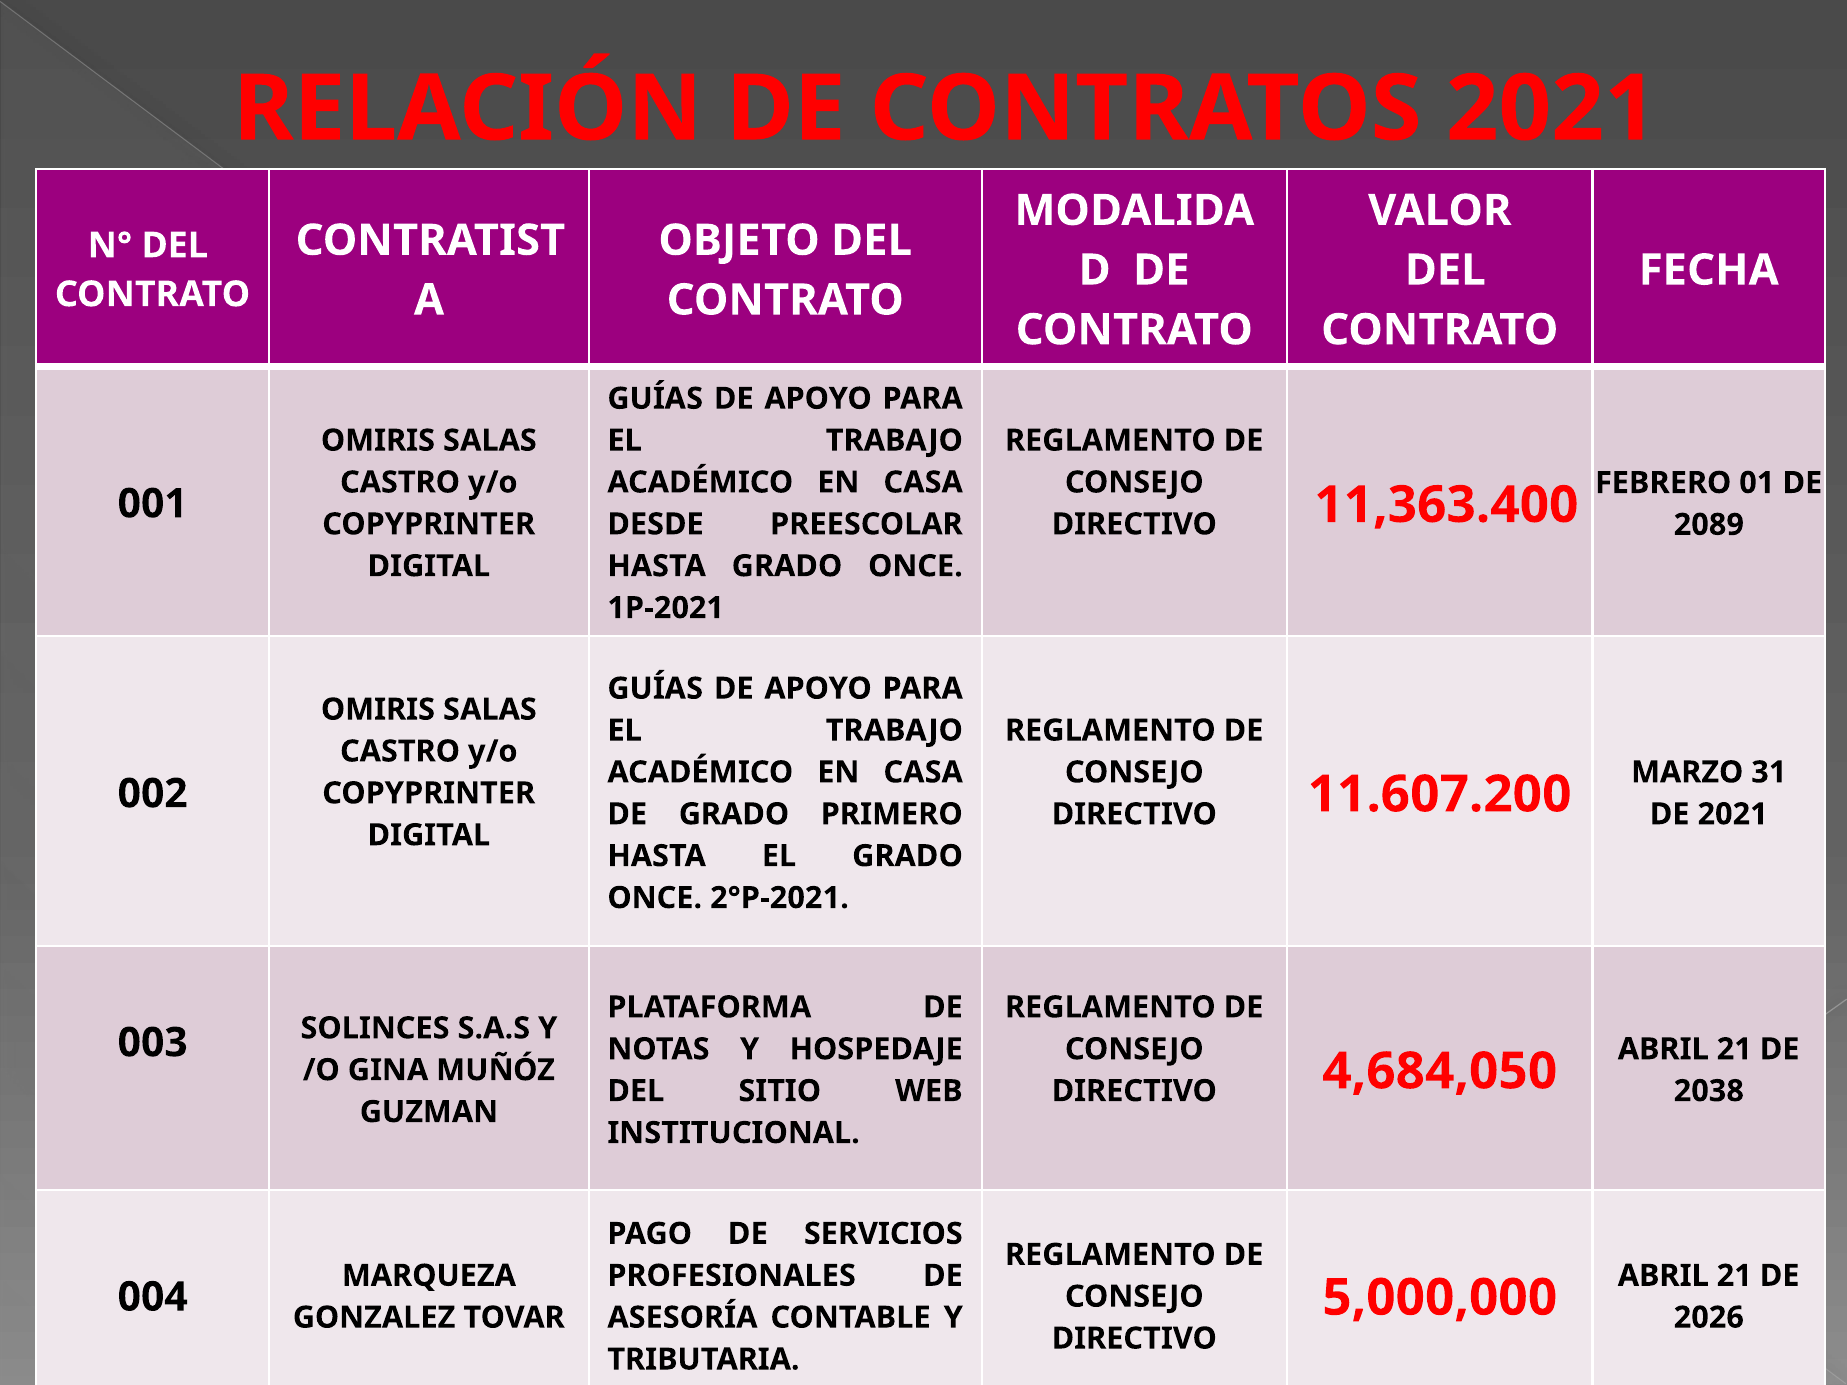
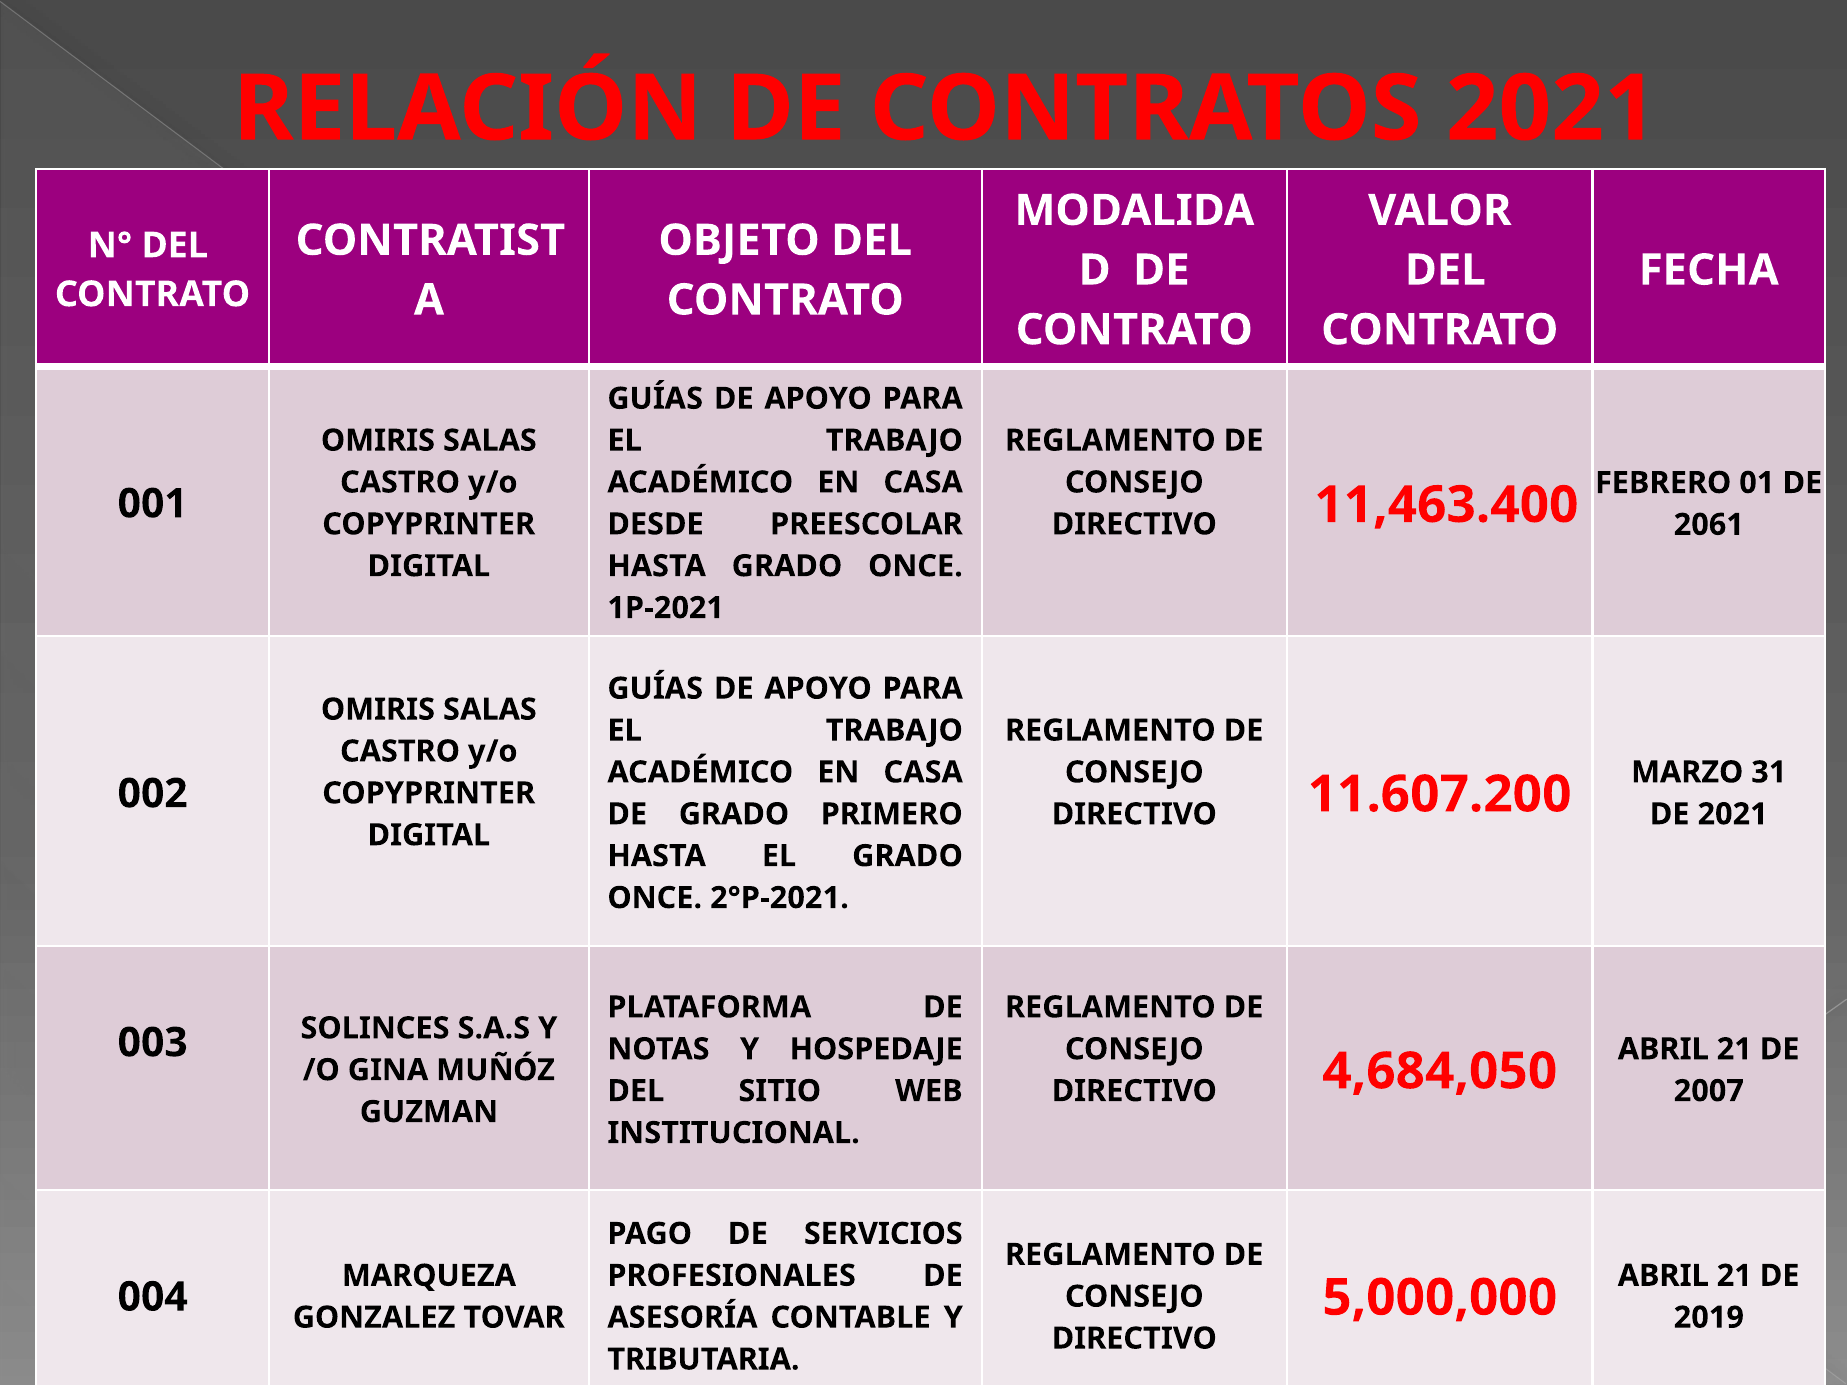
11,363.400: 11,363.400 -> 11,463.400
2089: 2089 -> 2061
2038: 2038 -> 2007
2026: 2026 -> 2019
